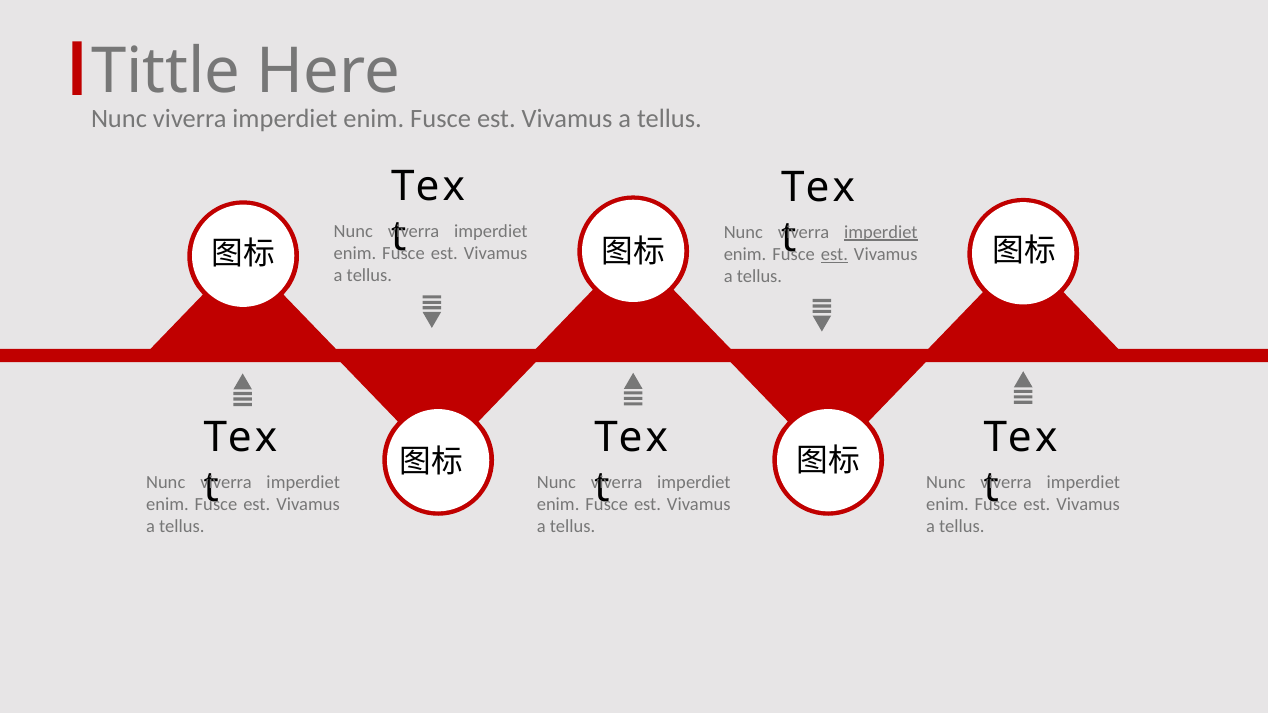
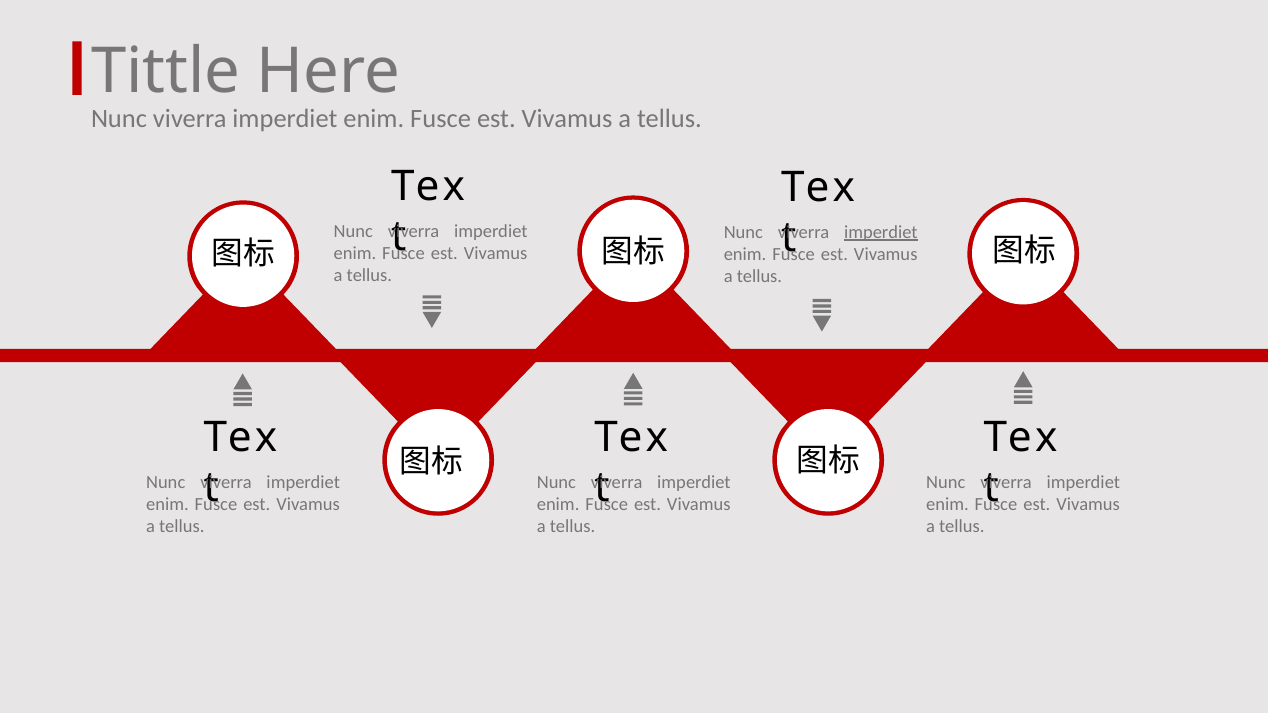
est at (834, 254) underline: present -> none
